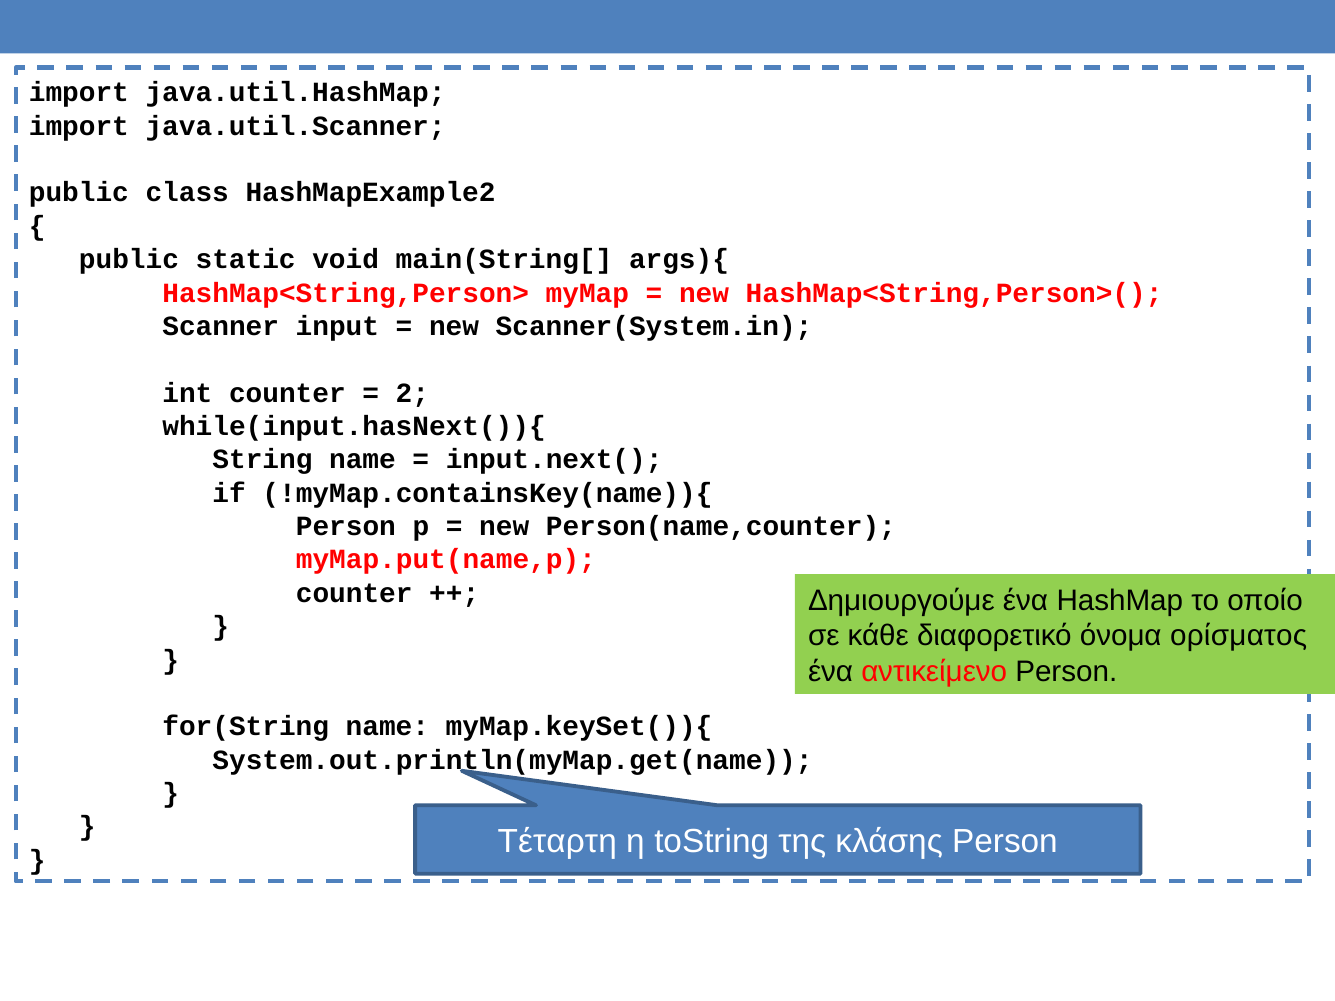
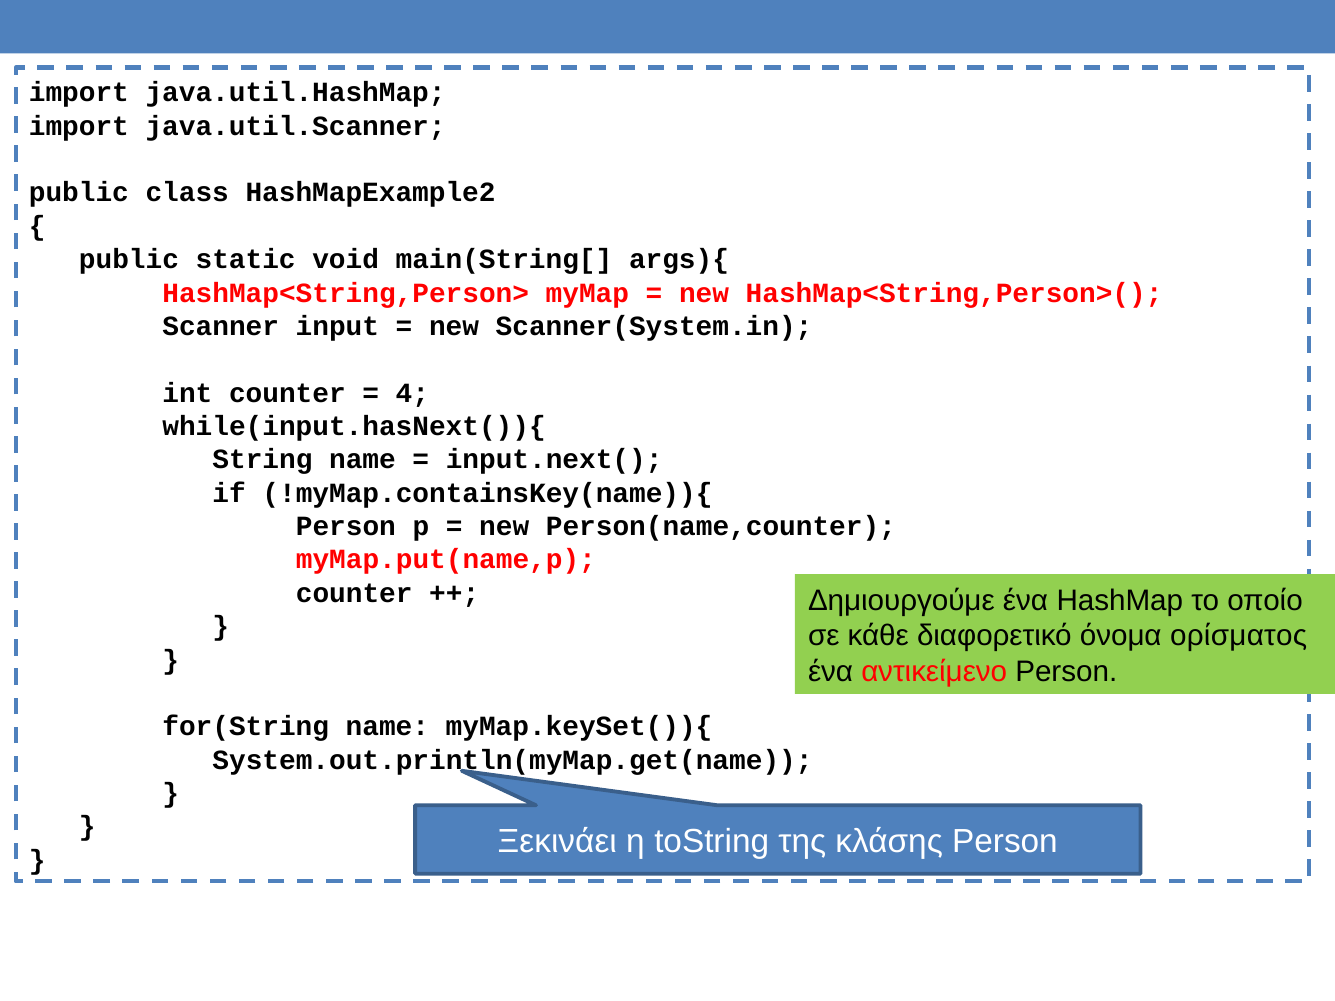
2: 2 -> 4
Τέταρτη: Τέταρτη -> Ξεκινάει
